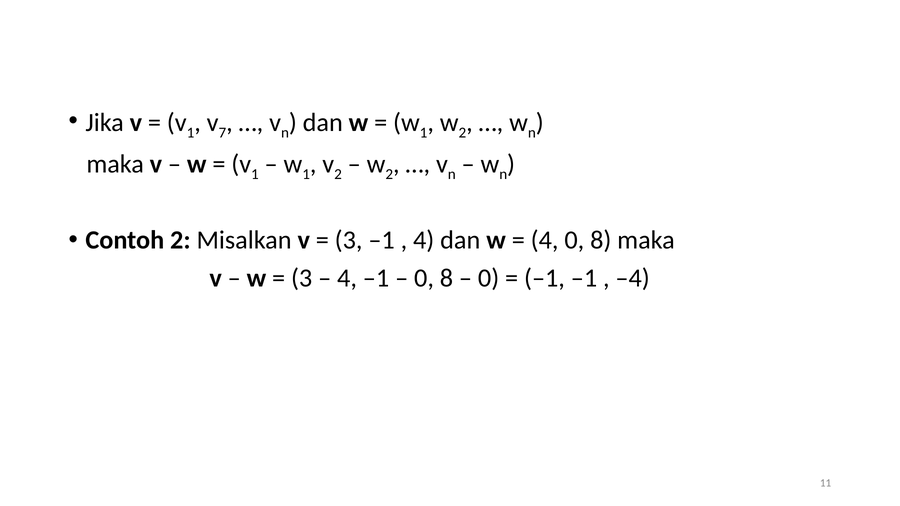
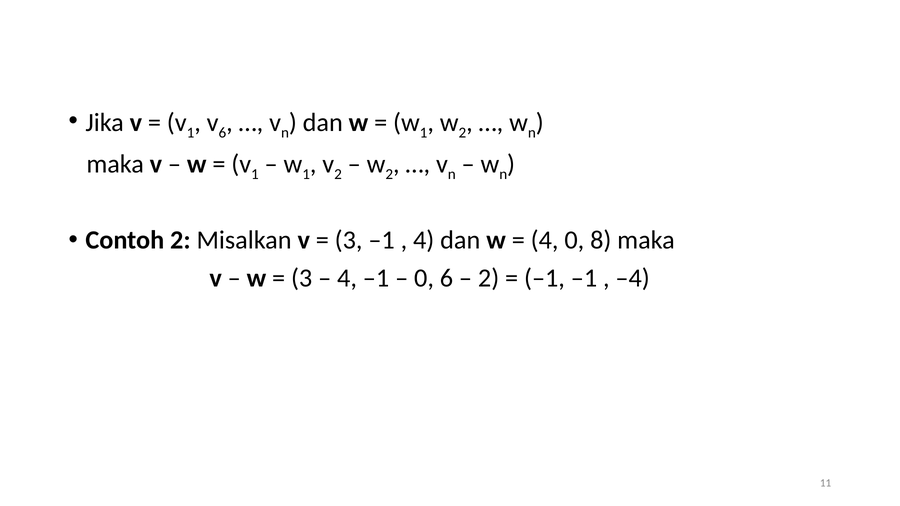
v 7: 7 -> 6
8 at (446, 278): 8 -> 6
0 at (489, 278): 0 -> 2
